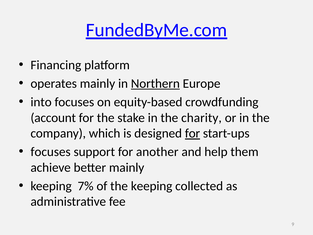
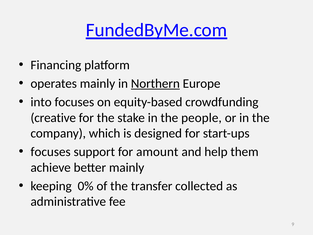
account: account -> creative
charity: charity -> people
for at (193, 133) underline: present -> none
another: another -> amount
7%: 7% -> 0%
the keeping: keeping -> transfer
